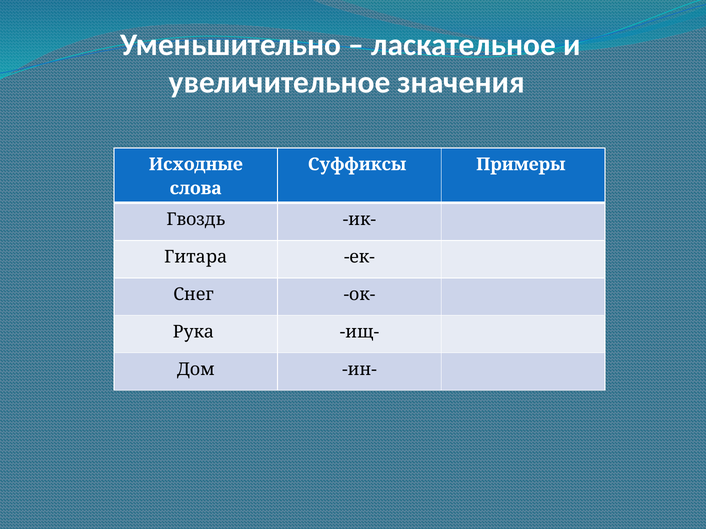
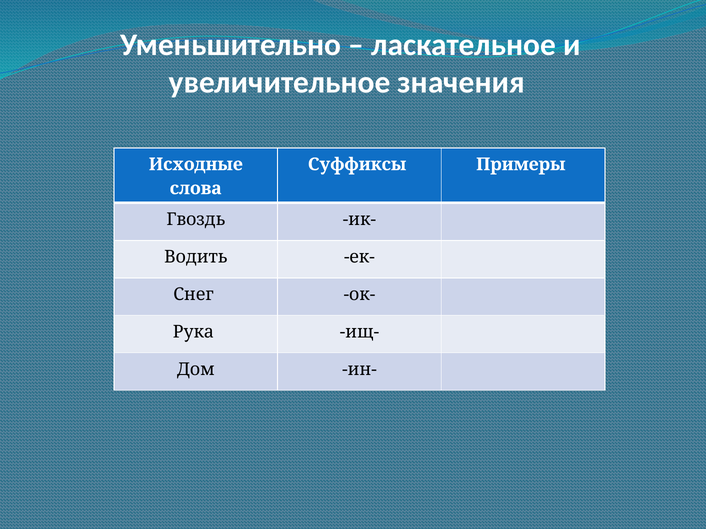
Гитара: Гитара -> Водить
